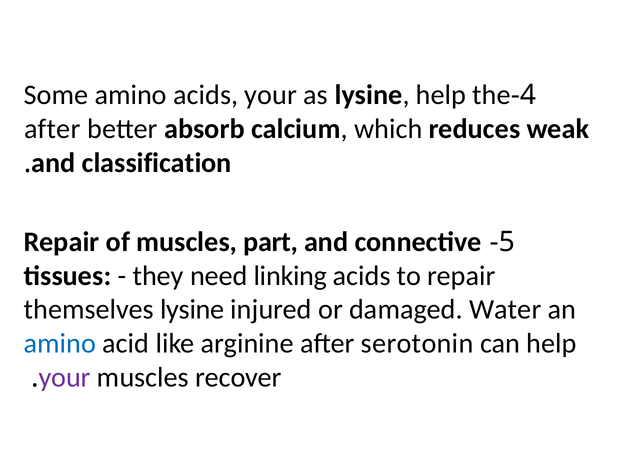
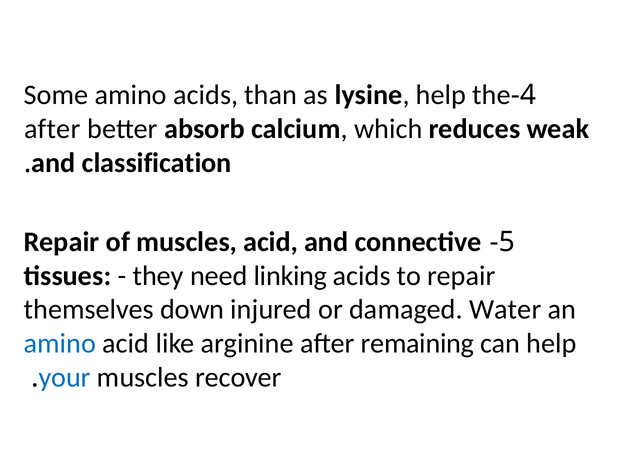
acids your: your -> than
muscles part: part -> acid
themselves lysine: lysine -> down
serotonin: serotonin -> remaining
your at (65, 377) colour: purple -> blue
